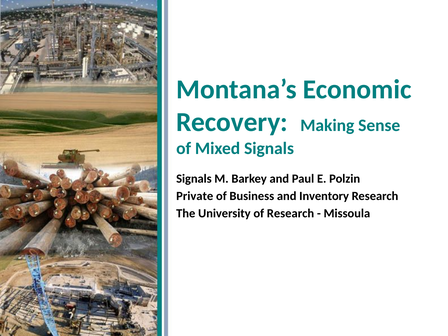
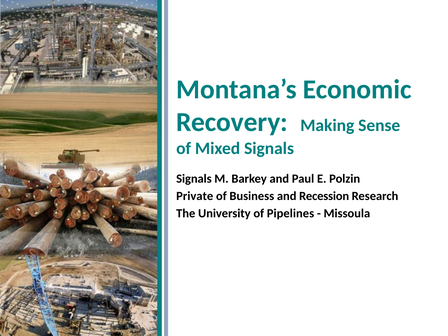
Inventory: Inventory -> Recession
of Research: Research -> Pipelines
